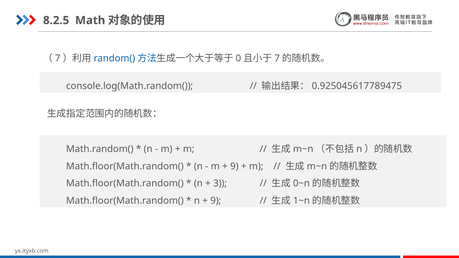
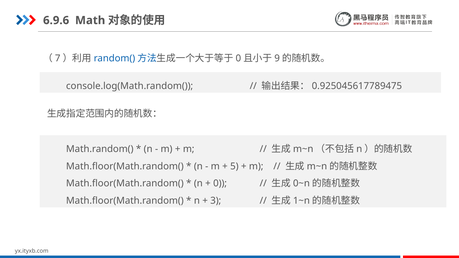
8.2.5: 8.2.5 -> 6.9.6
7 at (277, 58): 7 -> 9
9 at (234, 166): 9 -> 5
3 at (220, 184): 3 -> 0
9 at (216, 201): 9 -> 3
